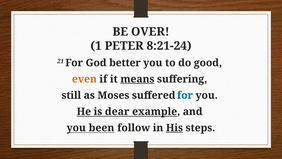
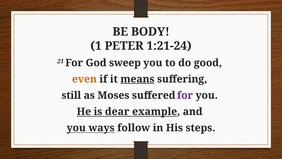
OVER: OVER -> BODY
8:21-24: 8:21-24 -> 1:21-24
better: better -> sweep
for at (185, 95) colour: blue -> purple
been: been -> ways
His underline: present -> none
